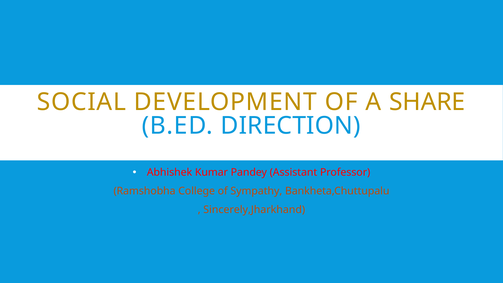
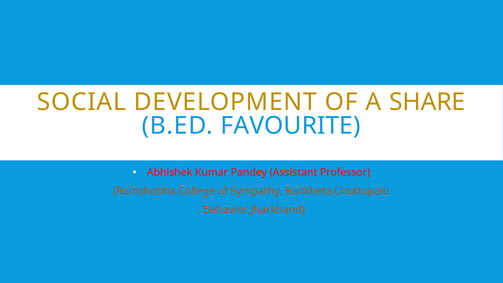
DIRECTION: DIRECTION -> FAVOURITE
Sincerely,Jharkhand: Sincerely,Jharkhand -> Behavior,Jharkhand
